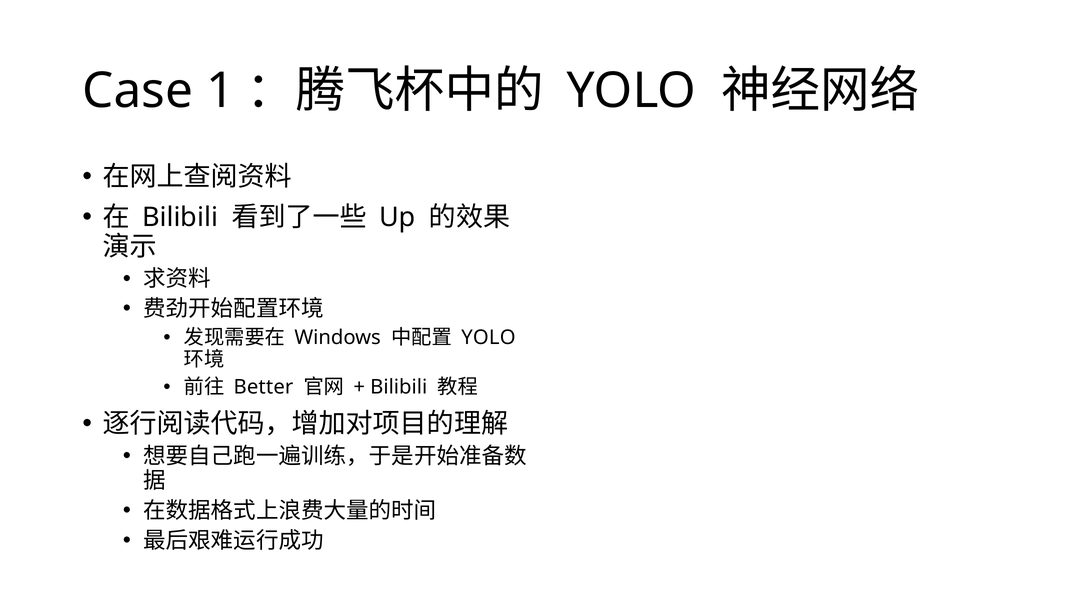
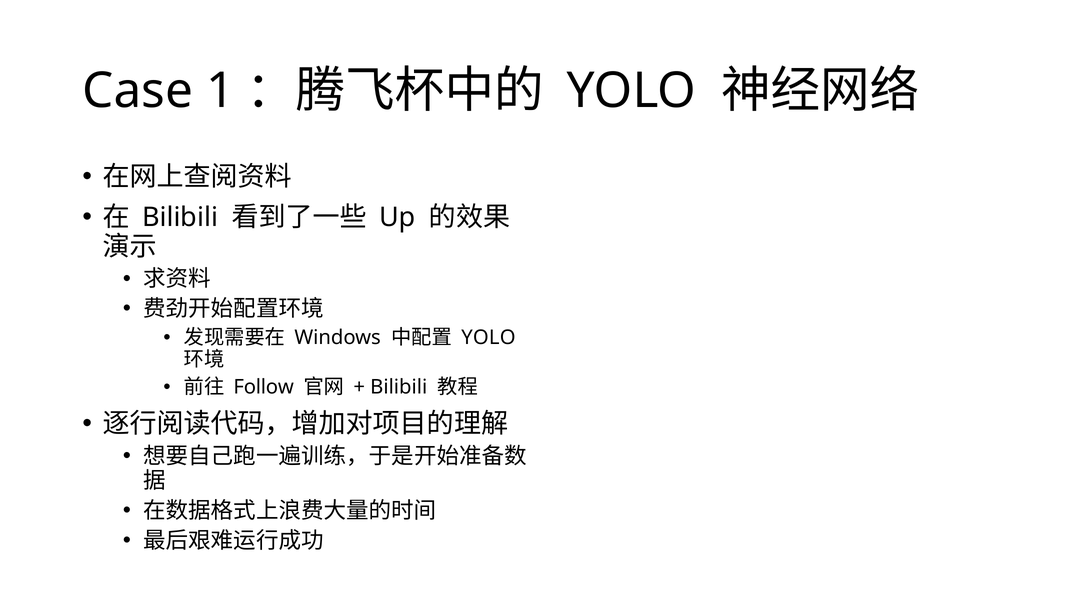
Better: Better -> Follow
